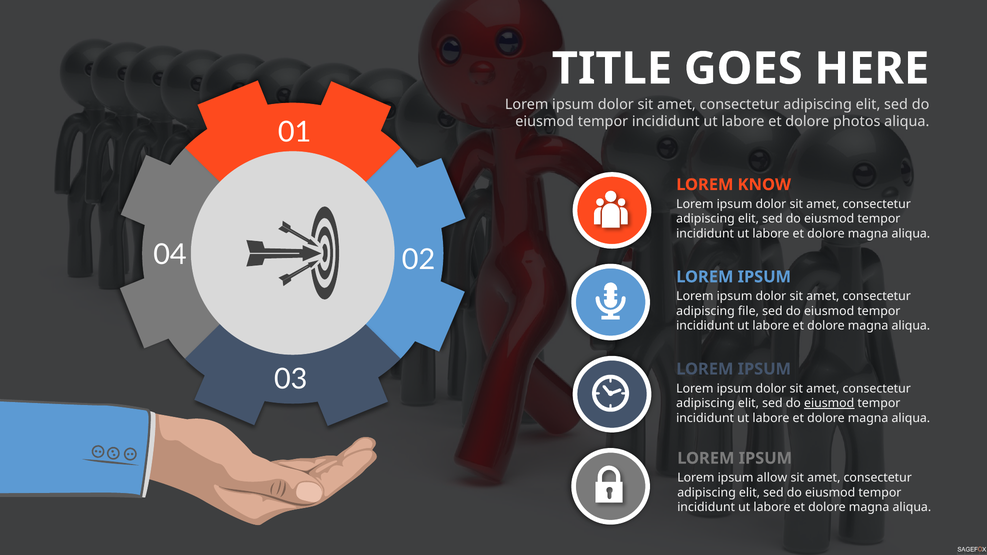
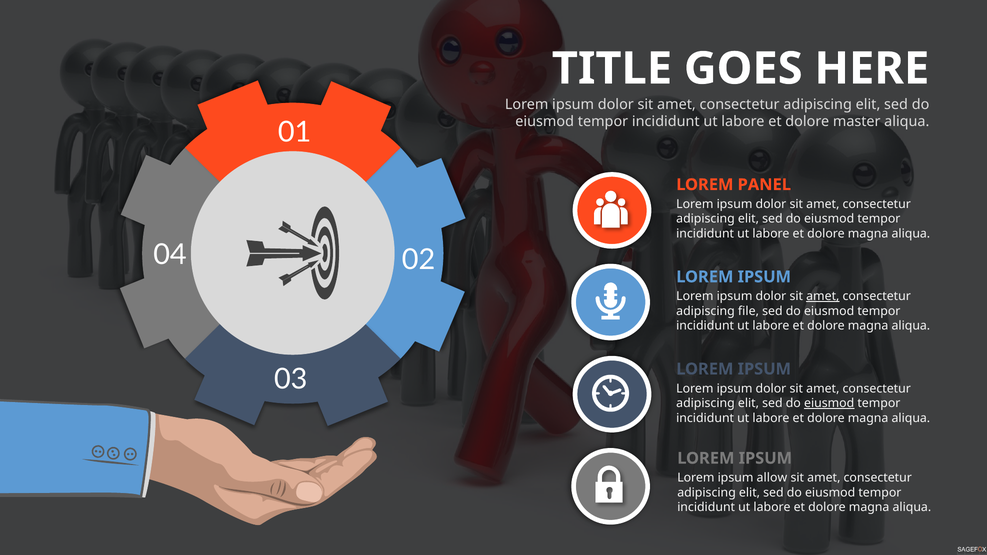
photos: photos -> master
KNOW: KNOW -> PANEL
amet at (823, 296) underline: none -> present
